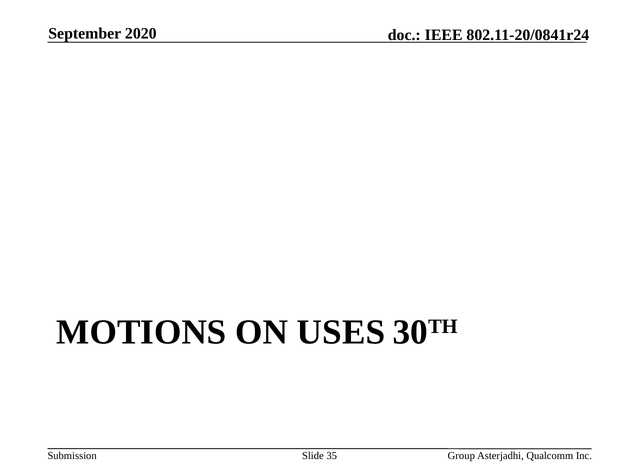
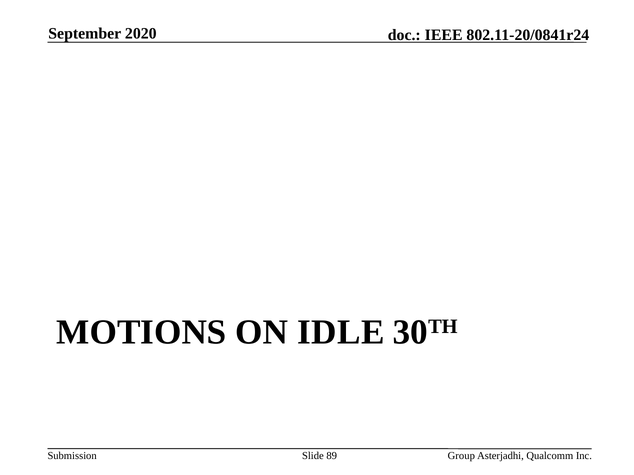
USES: USES -> IDLE
35: 35 -> 89
